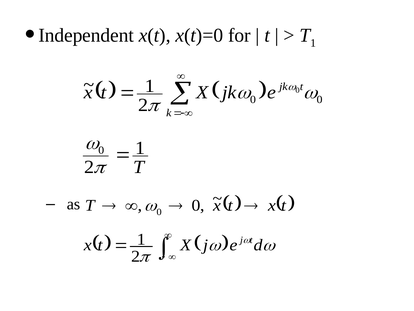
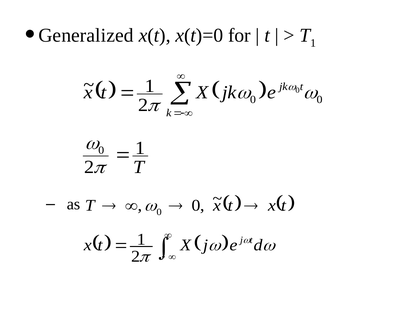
Independent: Independent -> Generalized
